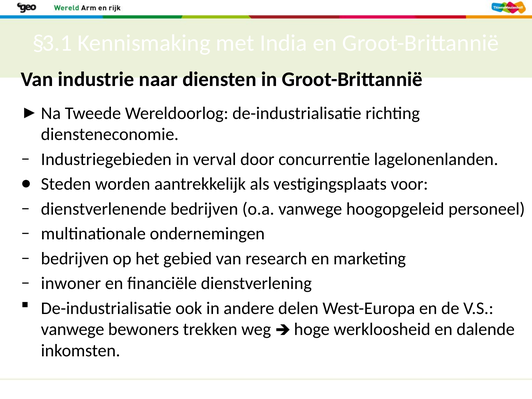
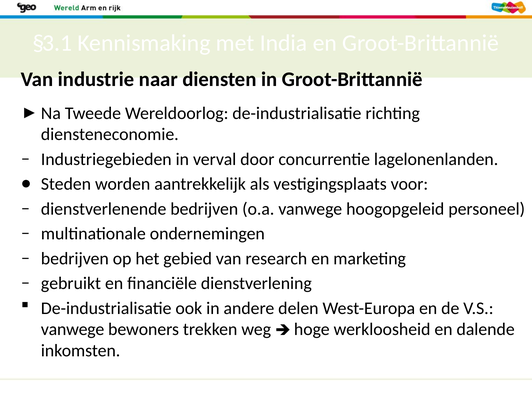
inwoner: inwoner -> gebruikt
